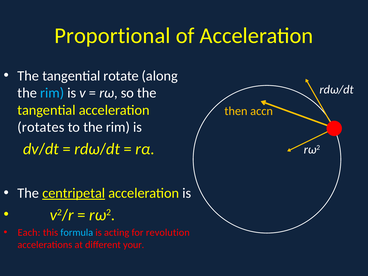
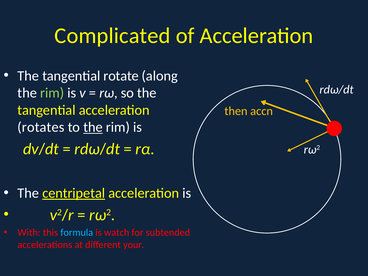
Proportional: Proportional -> Complicated
rim at (52, 93) colour: light blue -> light green
the at (93, 127) underline: none -> present
Each: Each -> With
acting: acting -> watch
revolution: revolution -> subtended
